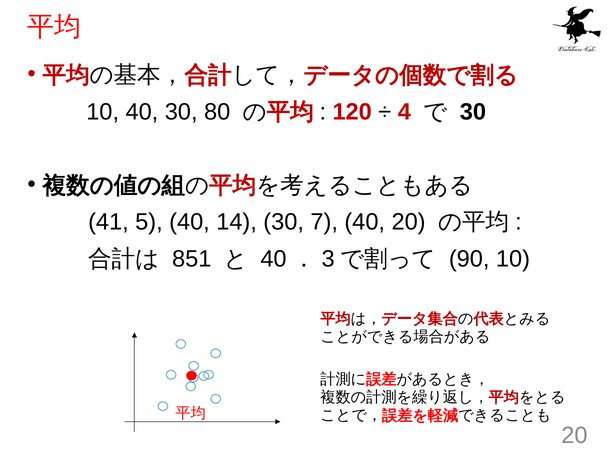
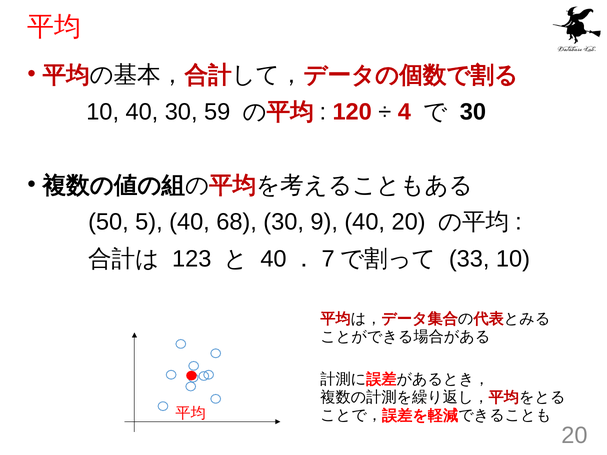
80: 80 -> 59
41: 41 -> 50
14: 14 -> 68
7: 7 -> 9
851: 851 -> 123
3: 3 -> 7
90: 90 -> 33
